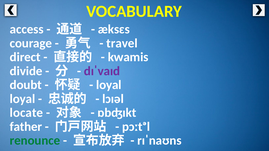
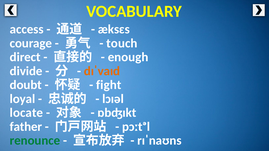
travel: travel -> touch
kwamis: kwamis -> enough
dɪˈvaɪd colour: purple -> orange
loyal at (109, 85): loyal -> fight
